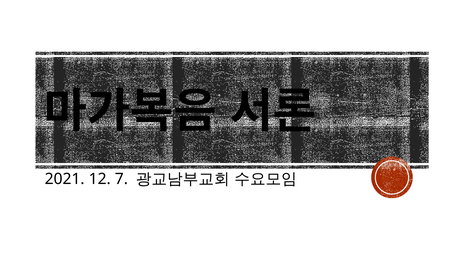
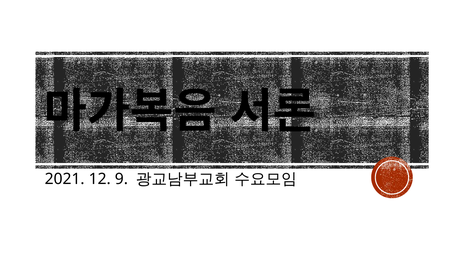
7: 7 -> 9
